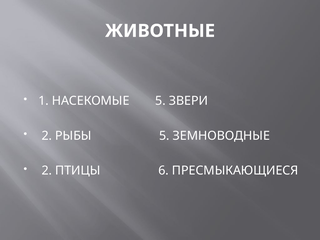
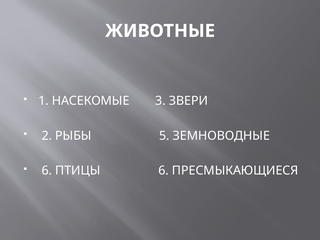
НАСЕКОМЫЕ 5: 5 -> 3
2 at (47, 171): 2 -> 6
